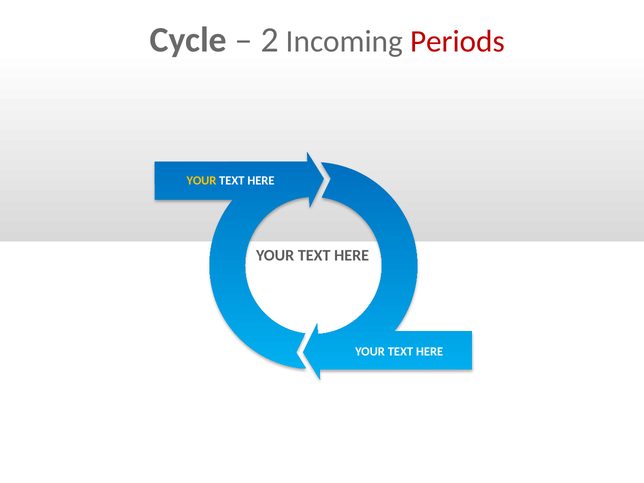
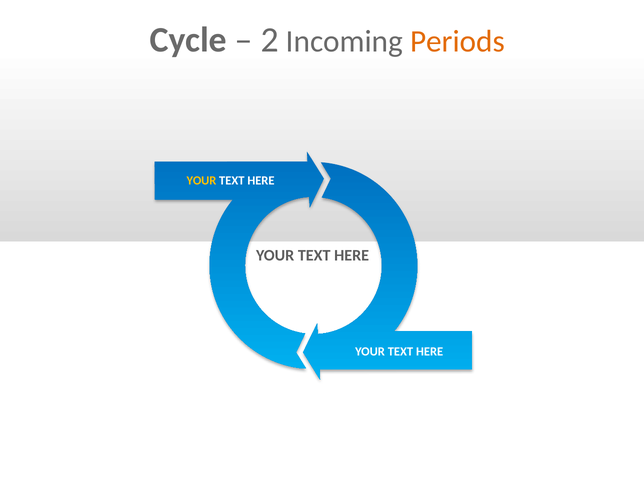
Periods colour: red -> orange
